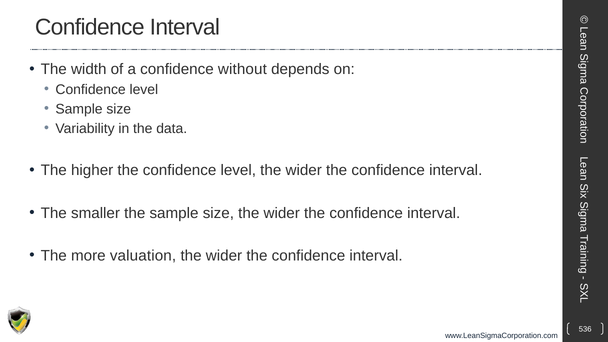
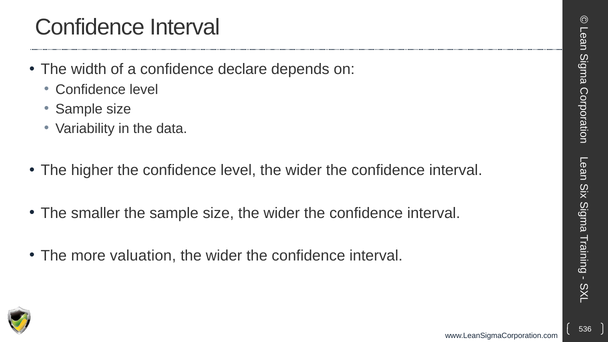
without: without -> declare
